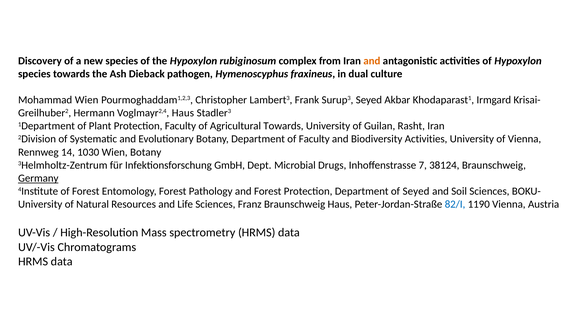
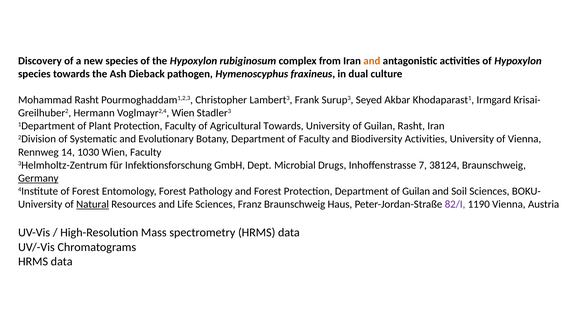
Mohammad Wien: Wien -> Rasht
Voglmayr2,4 Haus: Haus -> Wien
Wien Botany: Botany -> Faculty
Department of Seyed: Seyed -> Guilan
Natural underline: none -> present
82/I colour: blue -> purple
